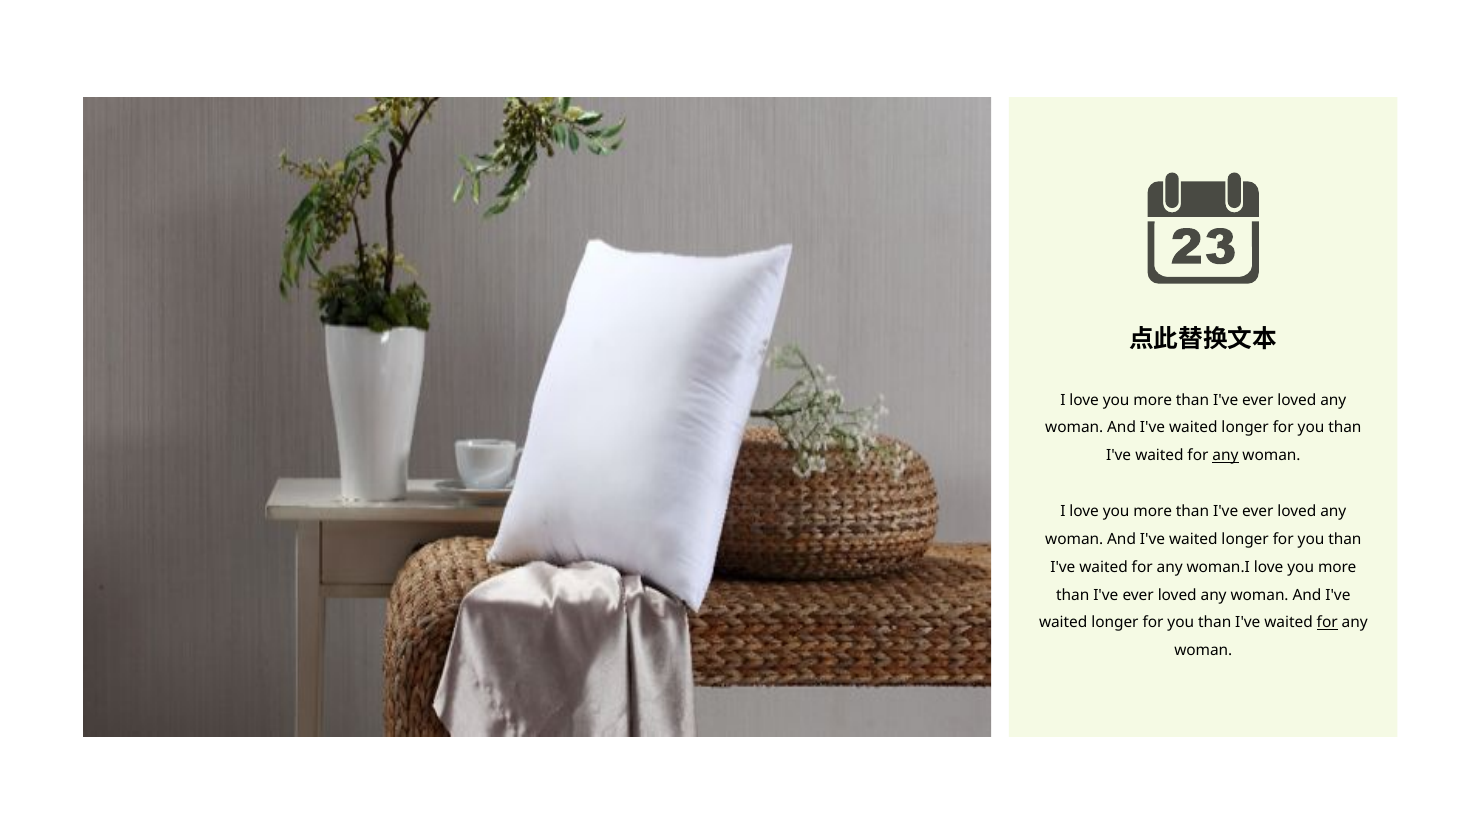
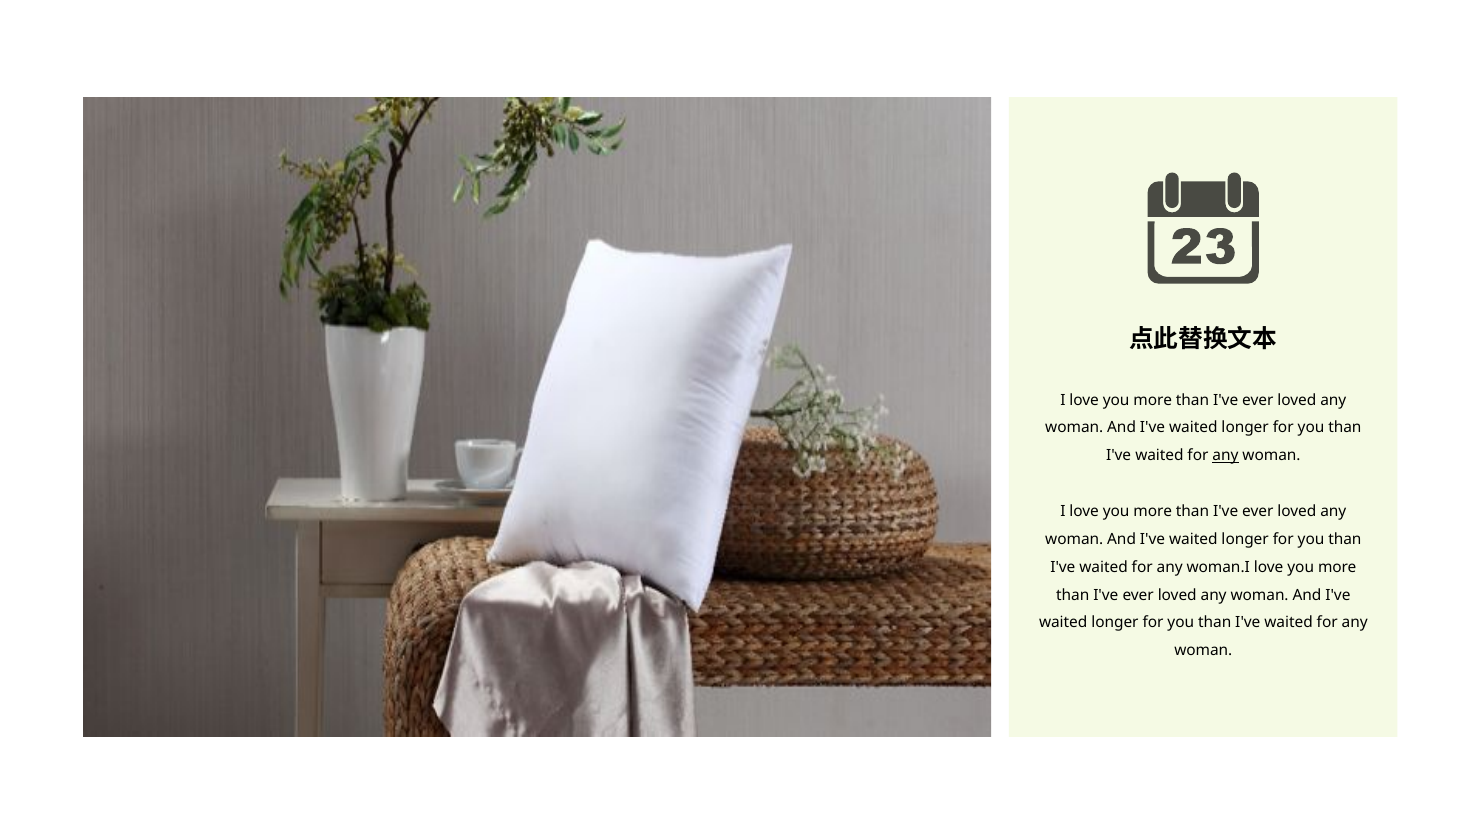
for at (1327, 623) underline: present -> none
